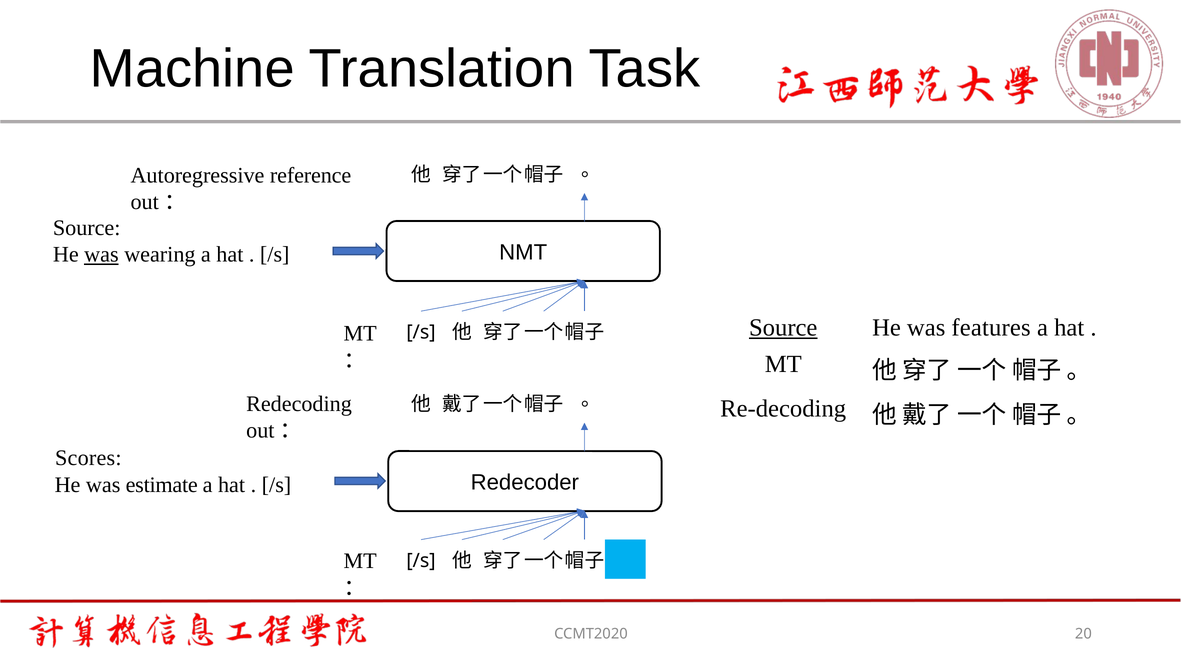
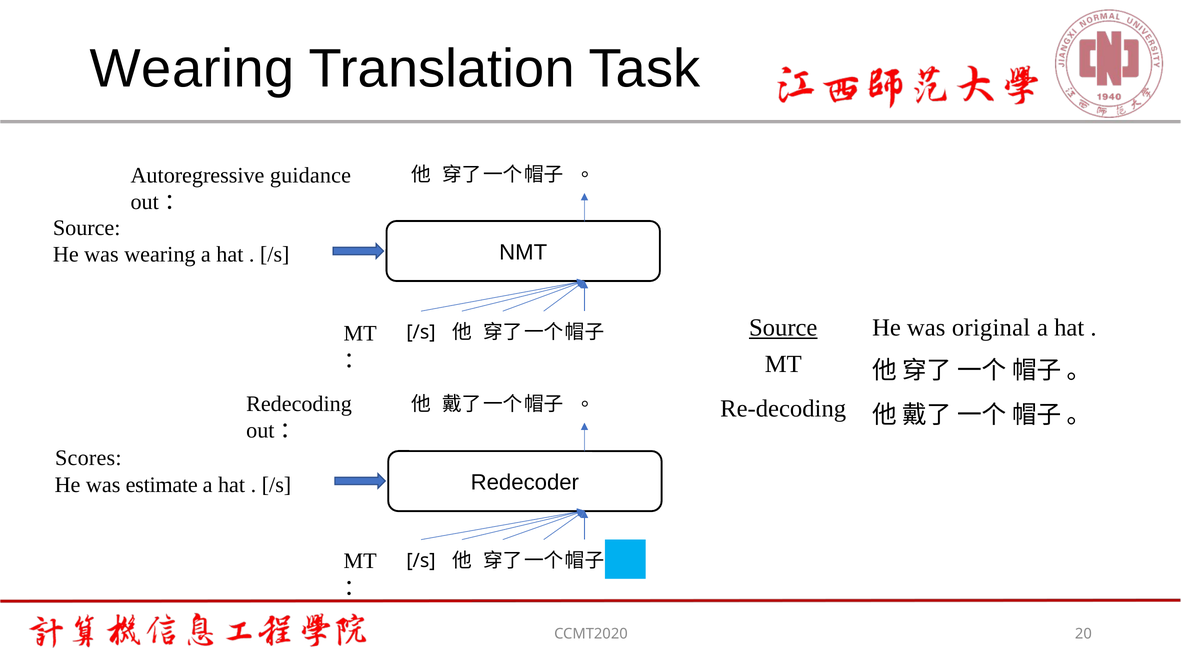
Machine at (192, 69): Machine -> Wearing
reference: reference -> guidance
was at (101, 255) underline: present -> none
features: features -> original
